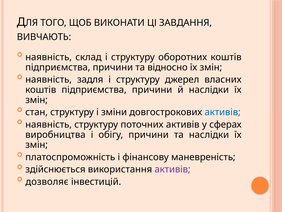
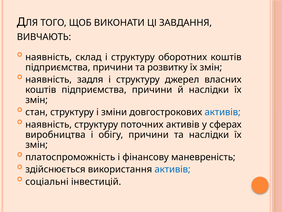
відносно: відносно -> розвитку
активів at (173, 169) colour: purple -> blue
дозволяє: дозволяє -> соціальні
